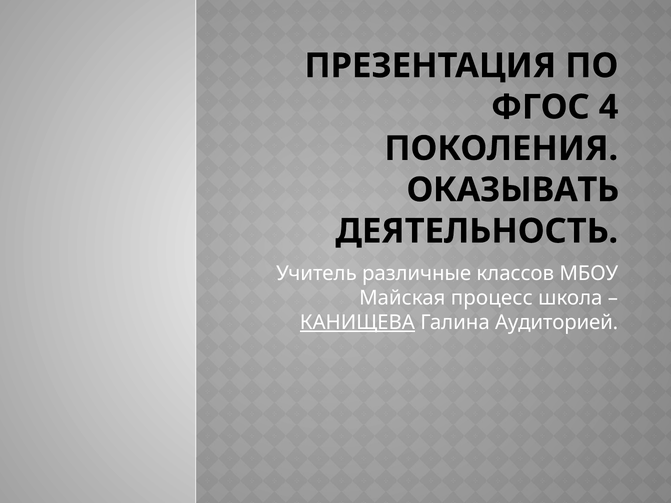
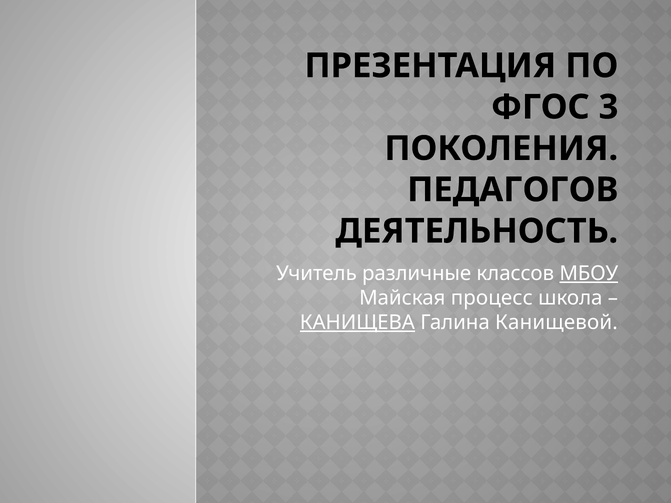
4: 4 -> 3
ОКАЗЫВАТЬ: ОКАЗЫВАТЬ -> ПЕДАГОГОВ
МБОУ underline: none -> present
Аудиторией: Аудиторией -> Канищевой
